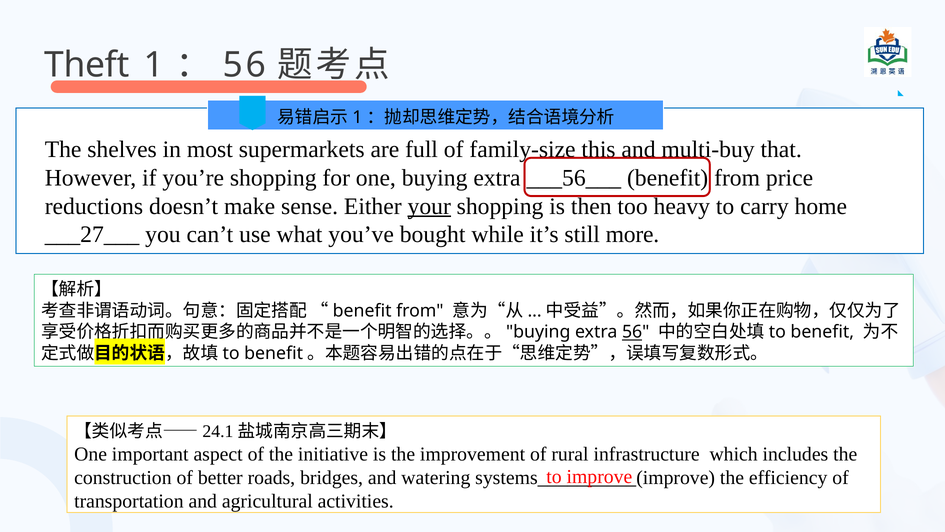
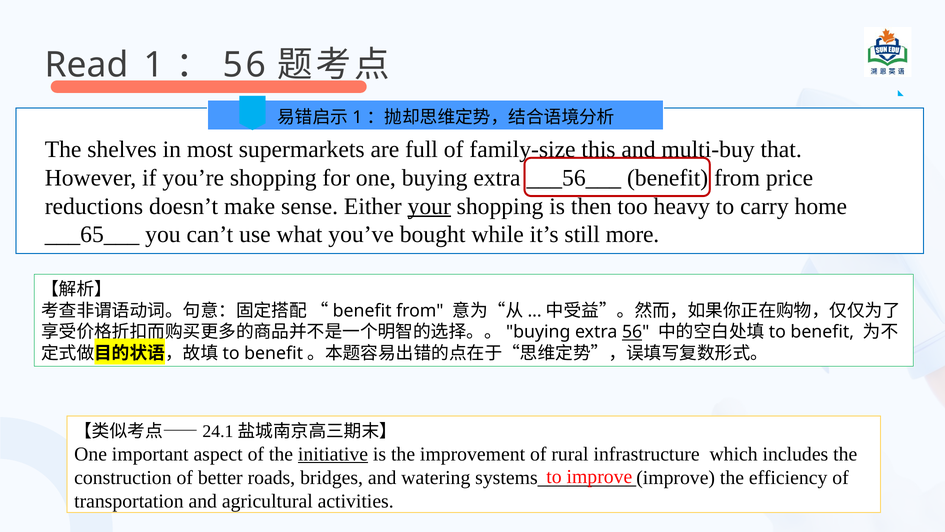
Theft: Theft -> Read
___27___: ___27___ -> ___65___
initiative underline: none -> present
